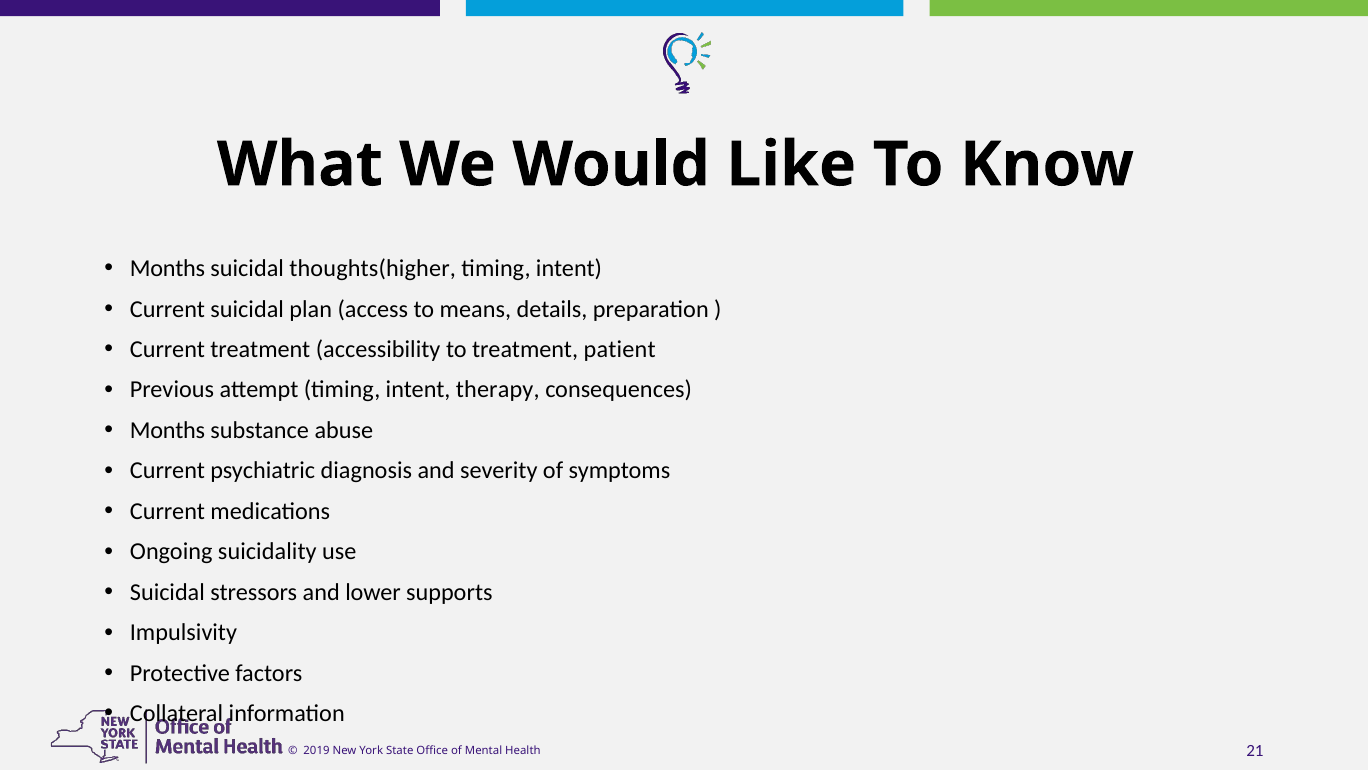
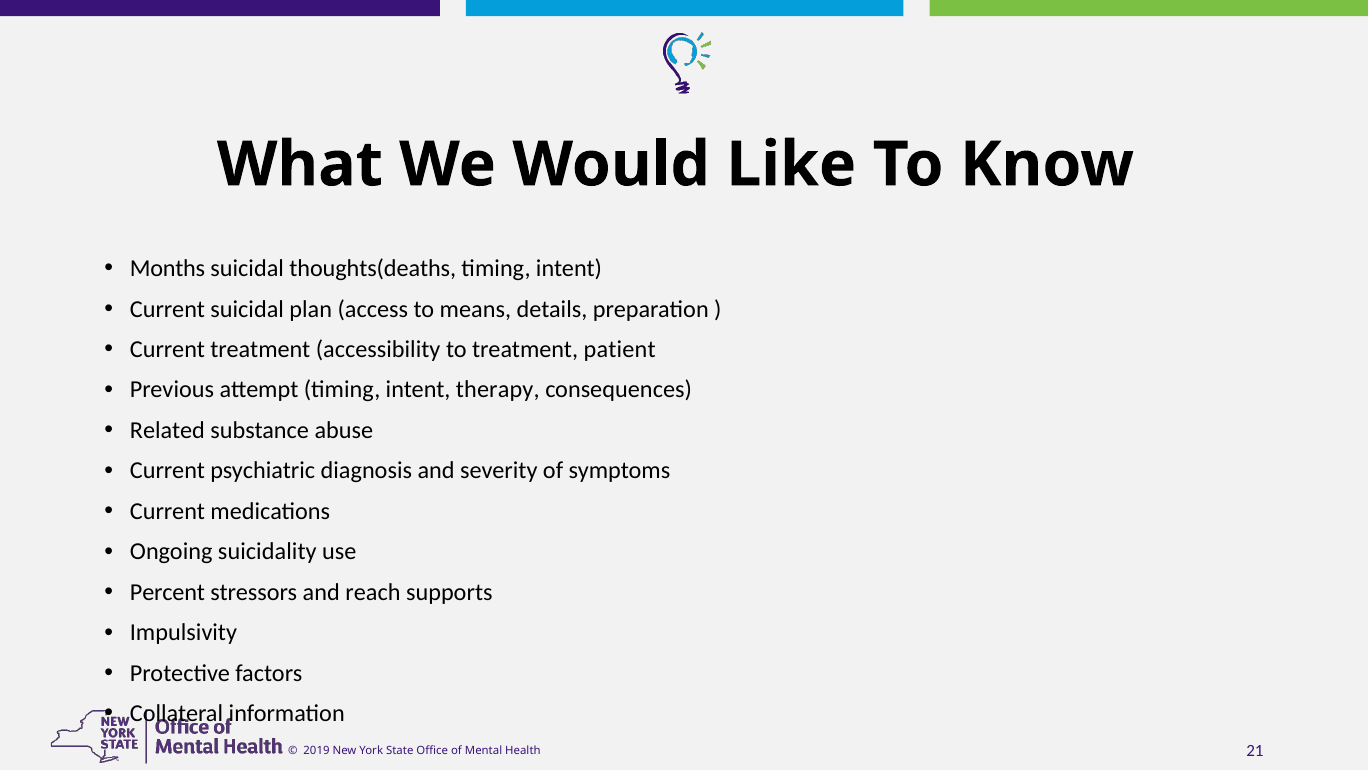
thoughts(higher: thoughts(higher -> thoughts(deaths
Months at (168, 430): Months -> Related
Suicidal at (167, 592): Suicidal -> Percent
lower: lower -> reach
